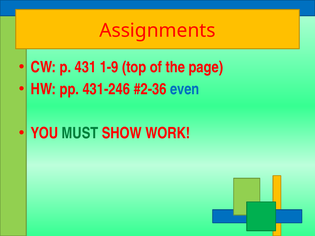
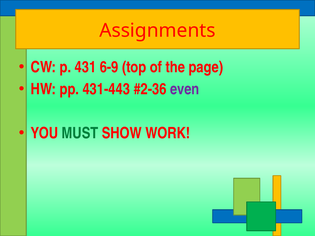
1-9: 1-9 -> 6-9
431-246: 431-246 -> 431-443
even colour: blue -> purple
